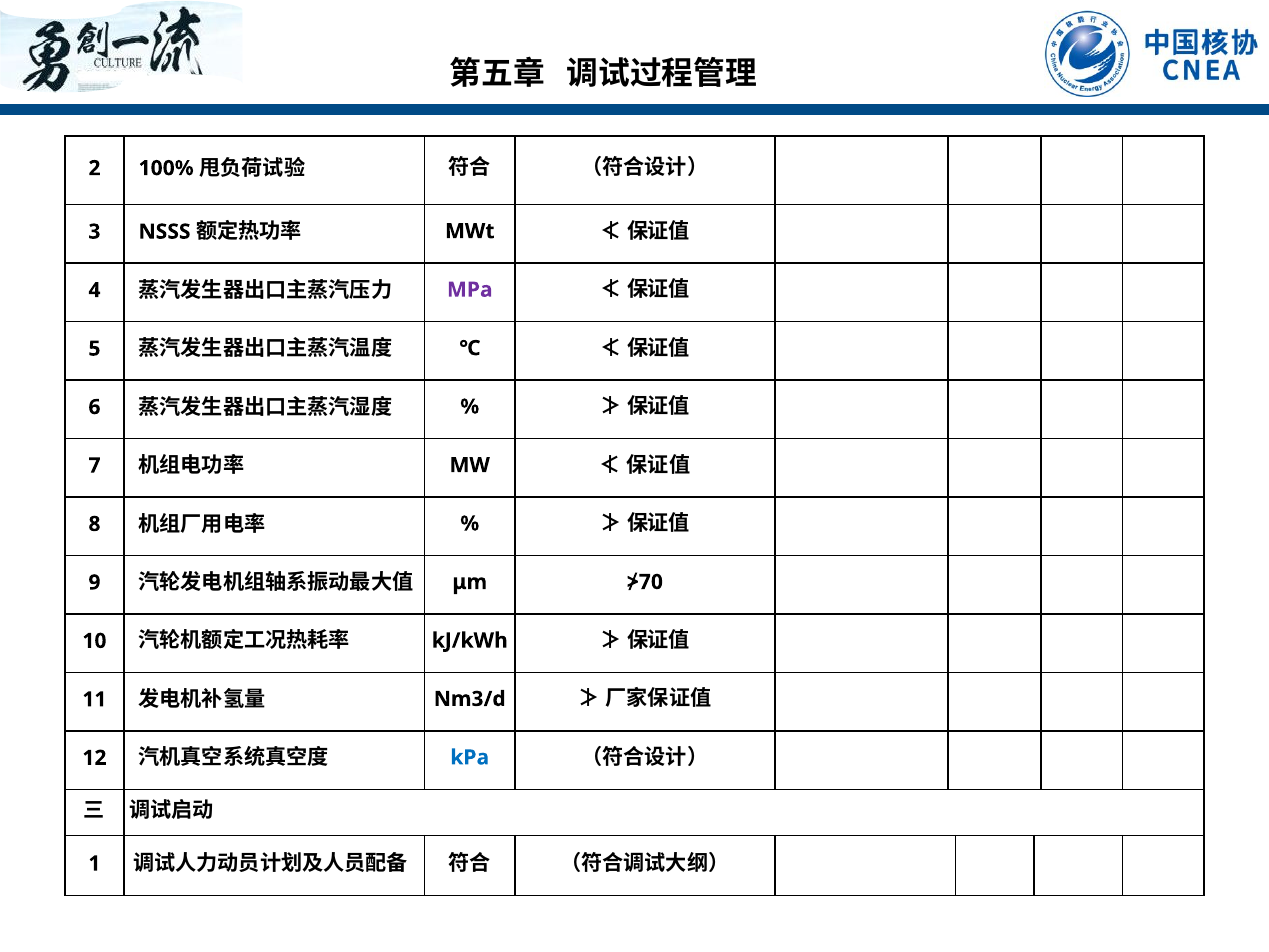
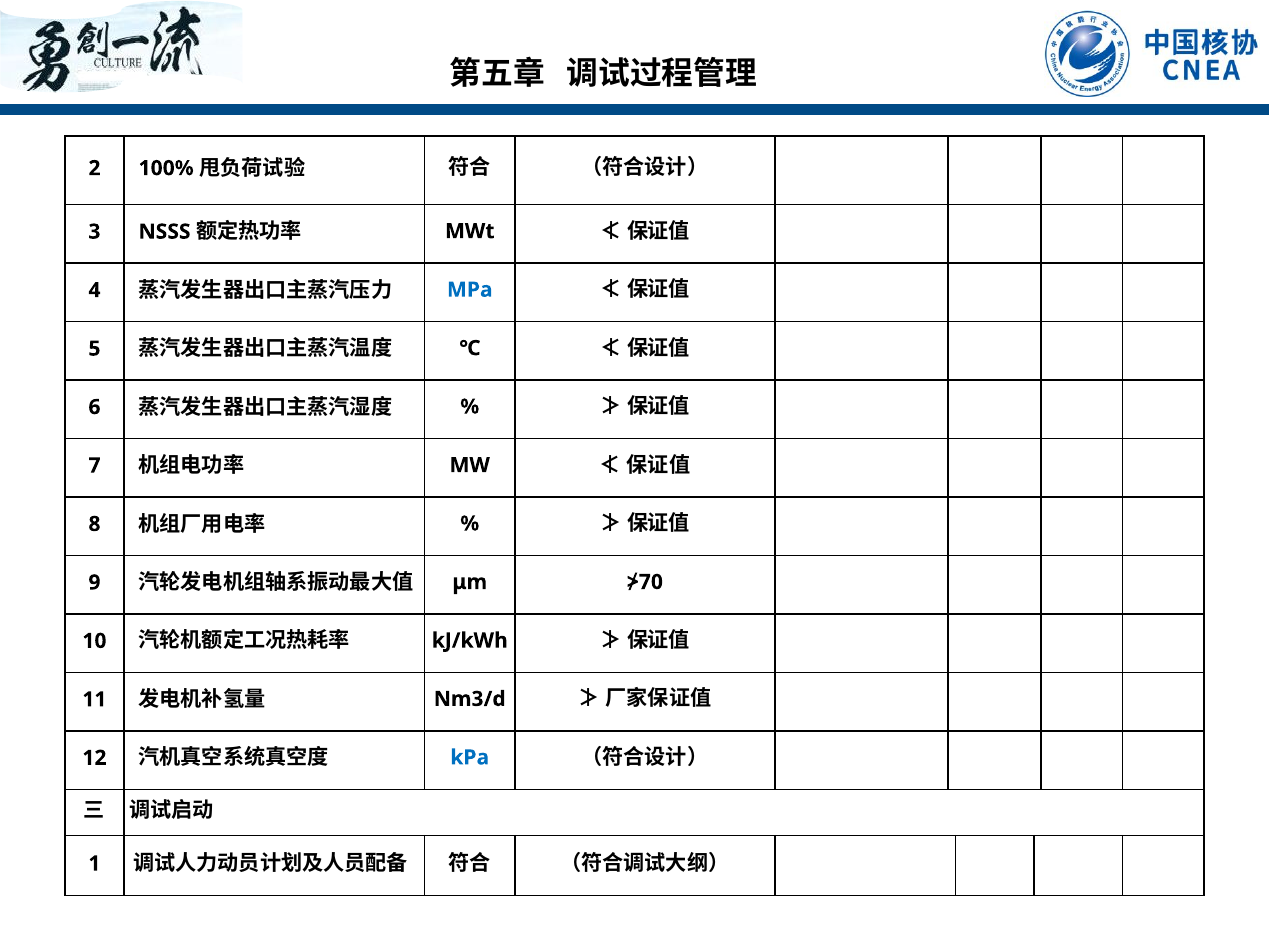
MPa colour: purple -> blue
